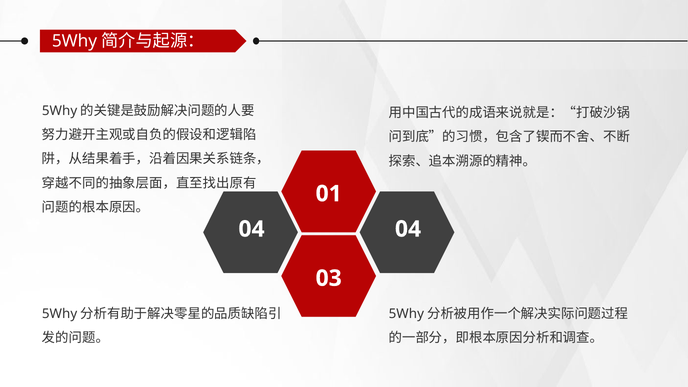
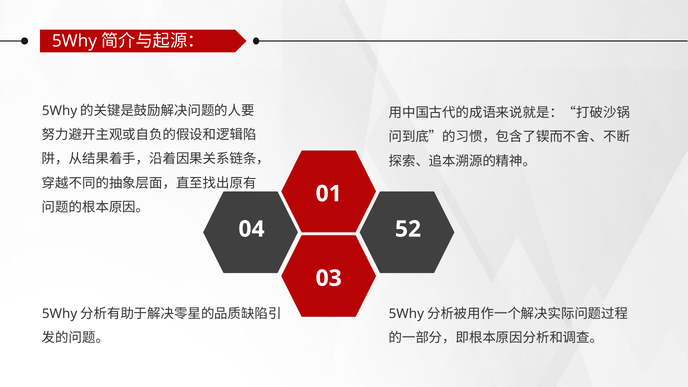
04 04: 04 -> 52
